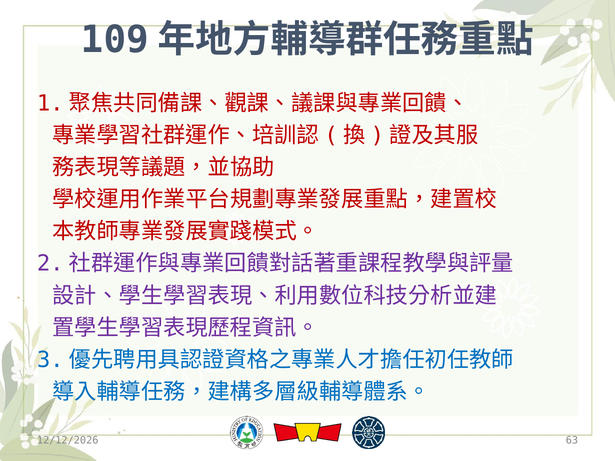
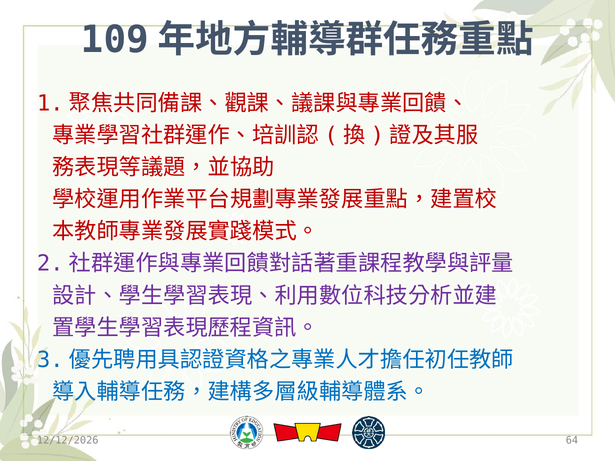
63: 63 -> 64
